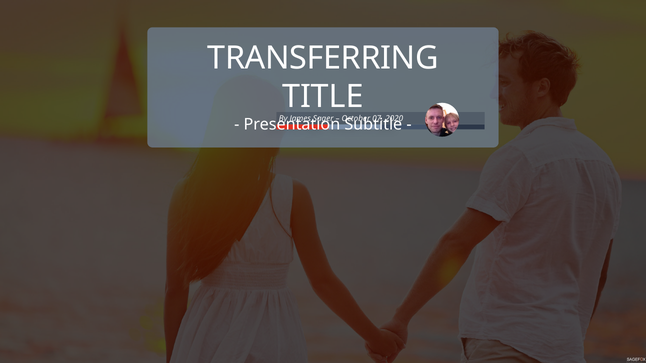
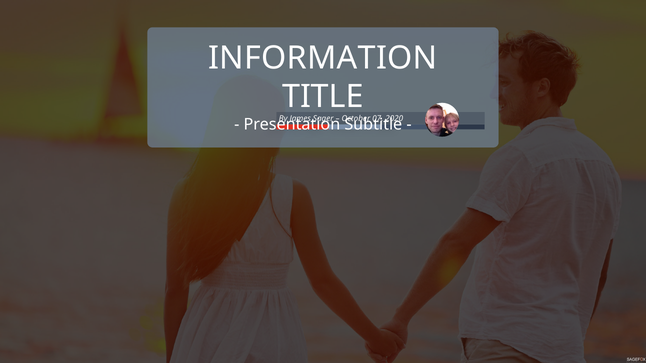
TRANSFERRING: TRANSFERRING -> INFORMATION
